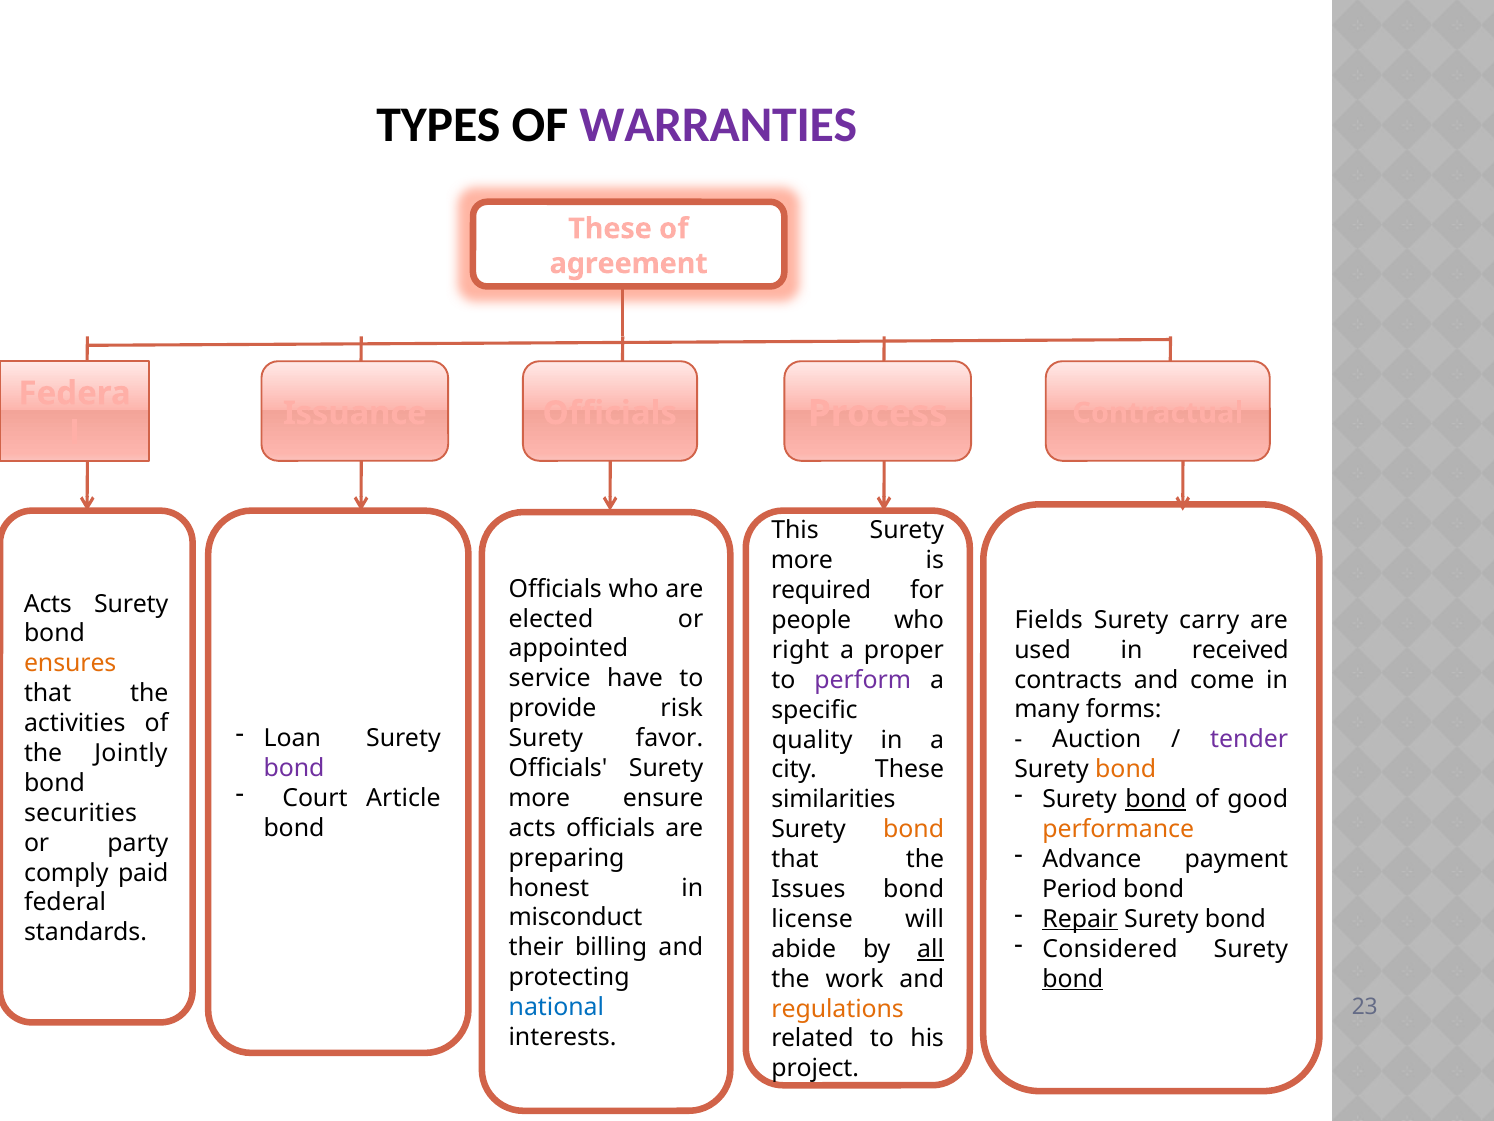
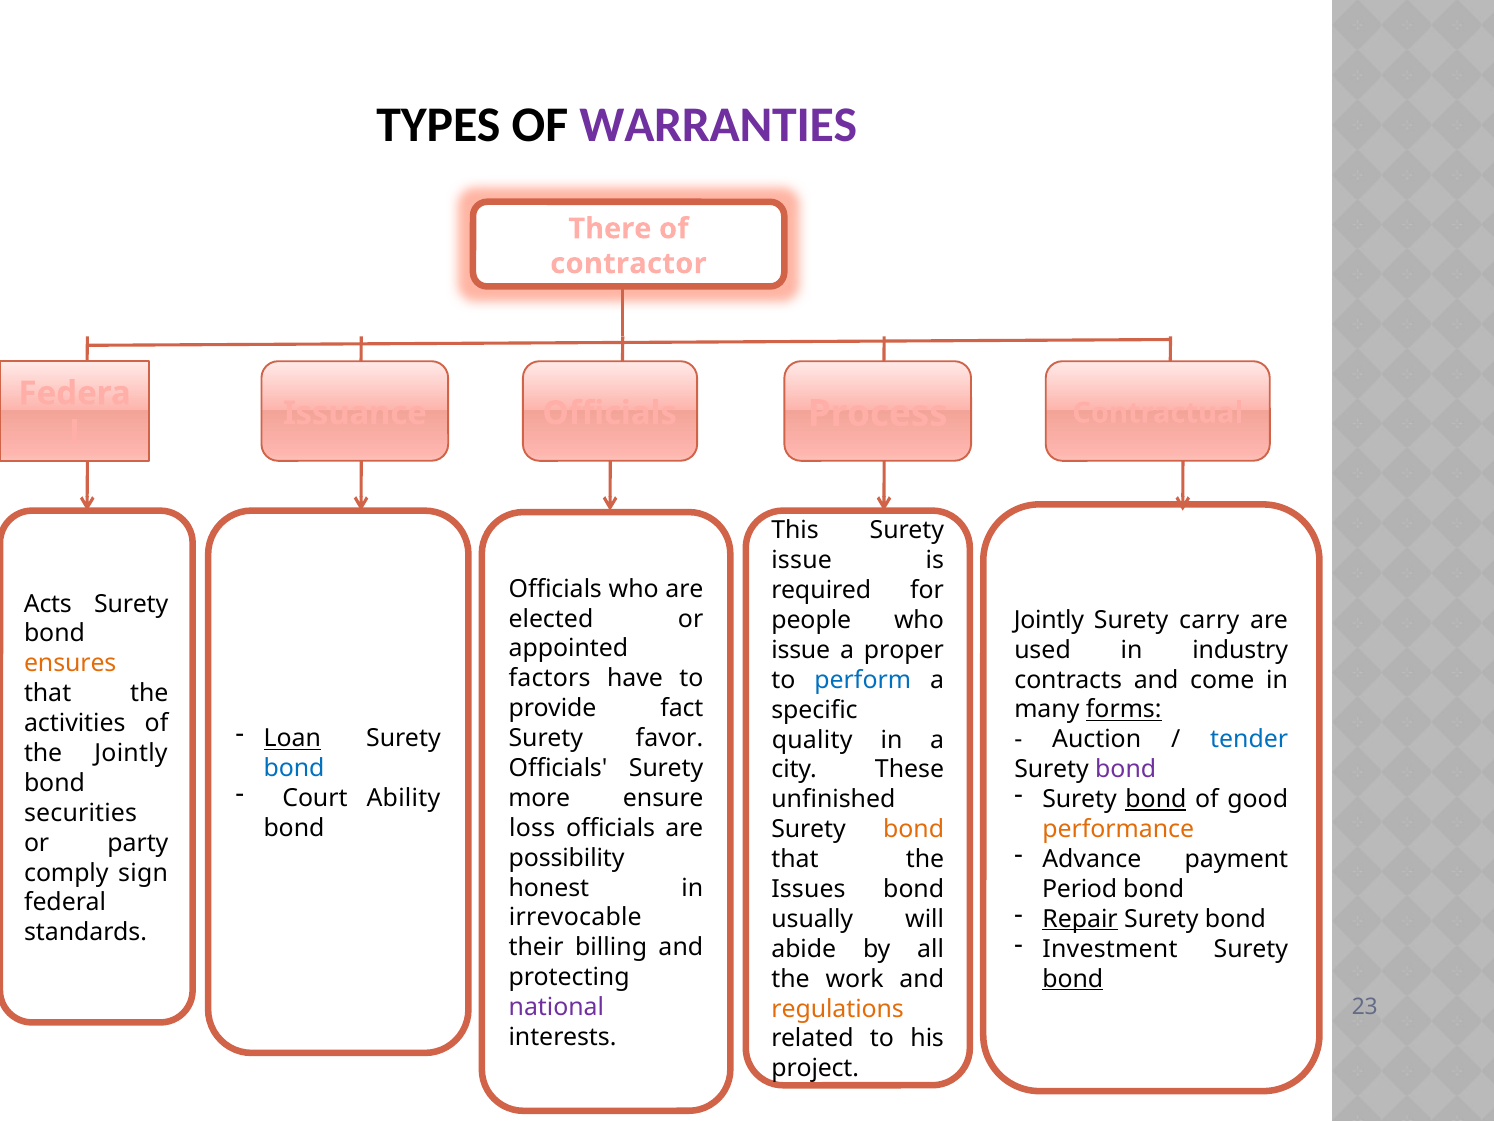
These at (610, 229): These -> There
agreement: agreement -> contractor
more at (802, 560): more -> issue
Fields at (1049, 620): Fields -> Jointly
received: received -> industry
right at (801, 650): right -> issue
service: service -> factors
perform colour: purple -> blue
risk: risk -> fact
forms underline: none -> present
Loan underline: none -> present
tender colour: purple -> blue
bond at (294, 768) colour: purple -> blue
bond at (1126, 769) colour: orange -> purple
Article: Article -> Ability
similarities: similarities -> unfinished
acts at (532, 828): acts -> loss
preparing: preparing -> possibility
paid: paid -> sign
misconduct: misconduct -> irrevocable
license: license -> usually
Considered: Considered -> Investment
all underline: present -> none
national colour: blue -> purple
